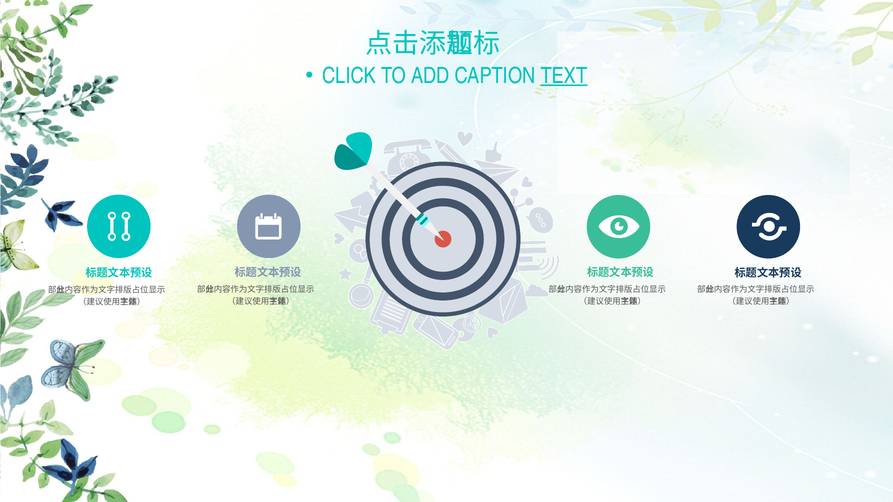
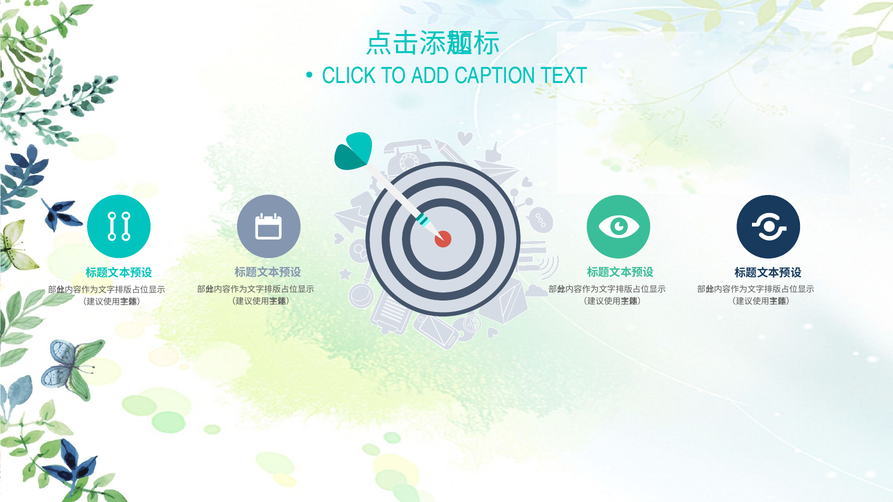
TEXT underline: present -> none
